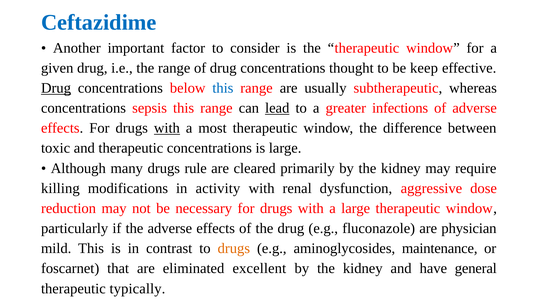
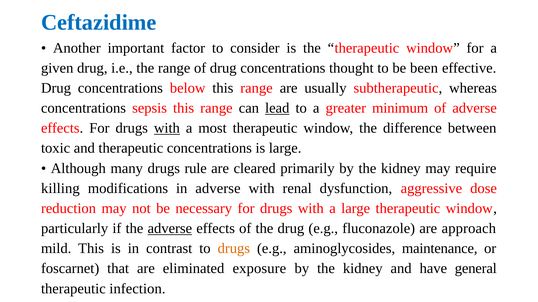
keep: keep -> been
Drug at (56, 88) underline: present -> none
this at (223, 88) colour: blue -> black
infections: infections -> minimum
in activity: activity -> adverse
adverse at (170, 229) underline: none -> present
physician: physician -> approach
excellent: excellent -> exposure
typically: typically -> infection
